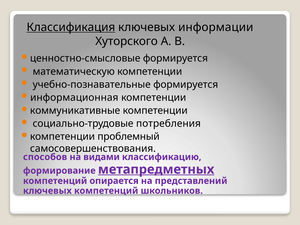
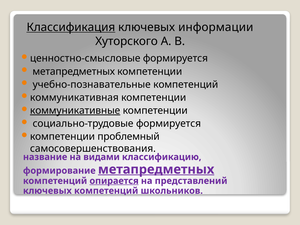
математическую at (74, 71): математическую -> метапредметных
учебно-познавательные формируется: формируется -> компетенций
информационная: информационная -> коммуникативная
коммуникативные underline: none -> present
социально-трудовые потребления: потребления -> формируется
способов: способов -> название
опирается underline: none -> present
